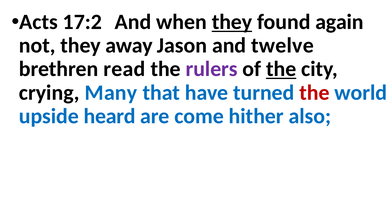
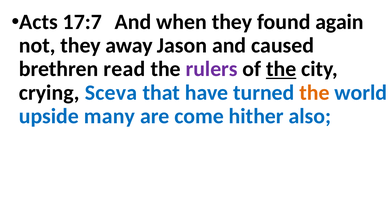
17:2: 17:2 -> 17:7
they at (232, 22) underline: present -> none
twelve: twelve -> caused
Many: Many -> Sceva
the at (314, 93) colour: red -> orange
heard: heard -> many
